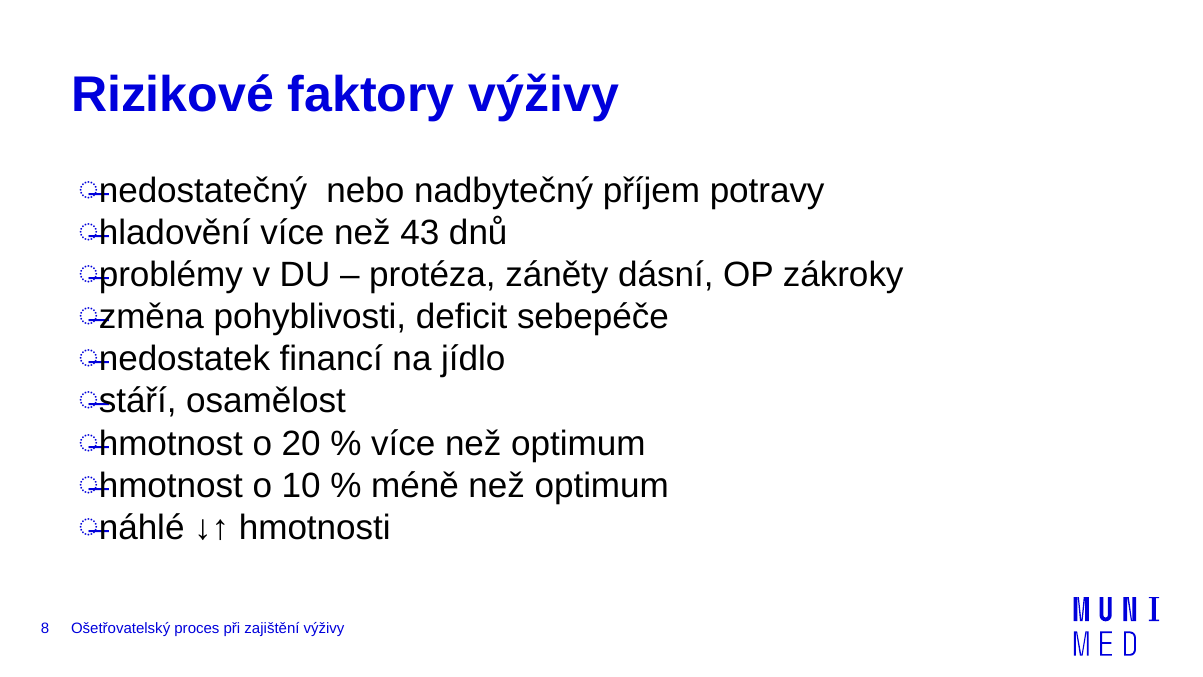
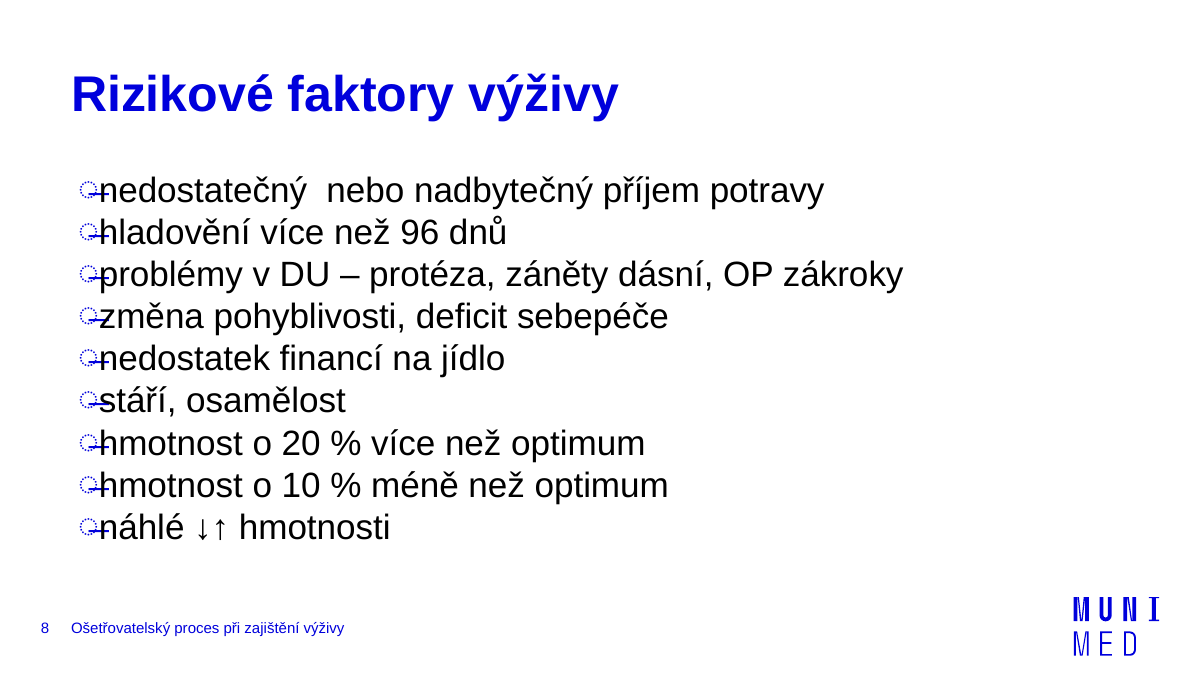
43: 43 -> 96
